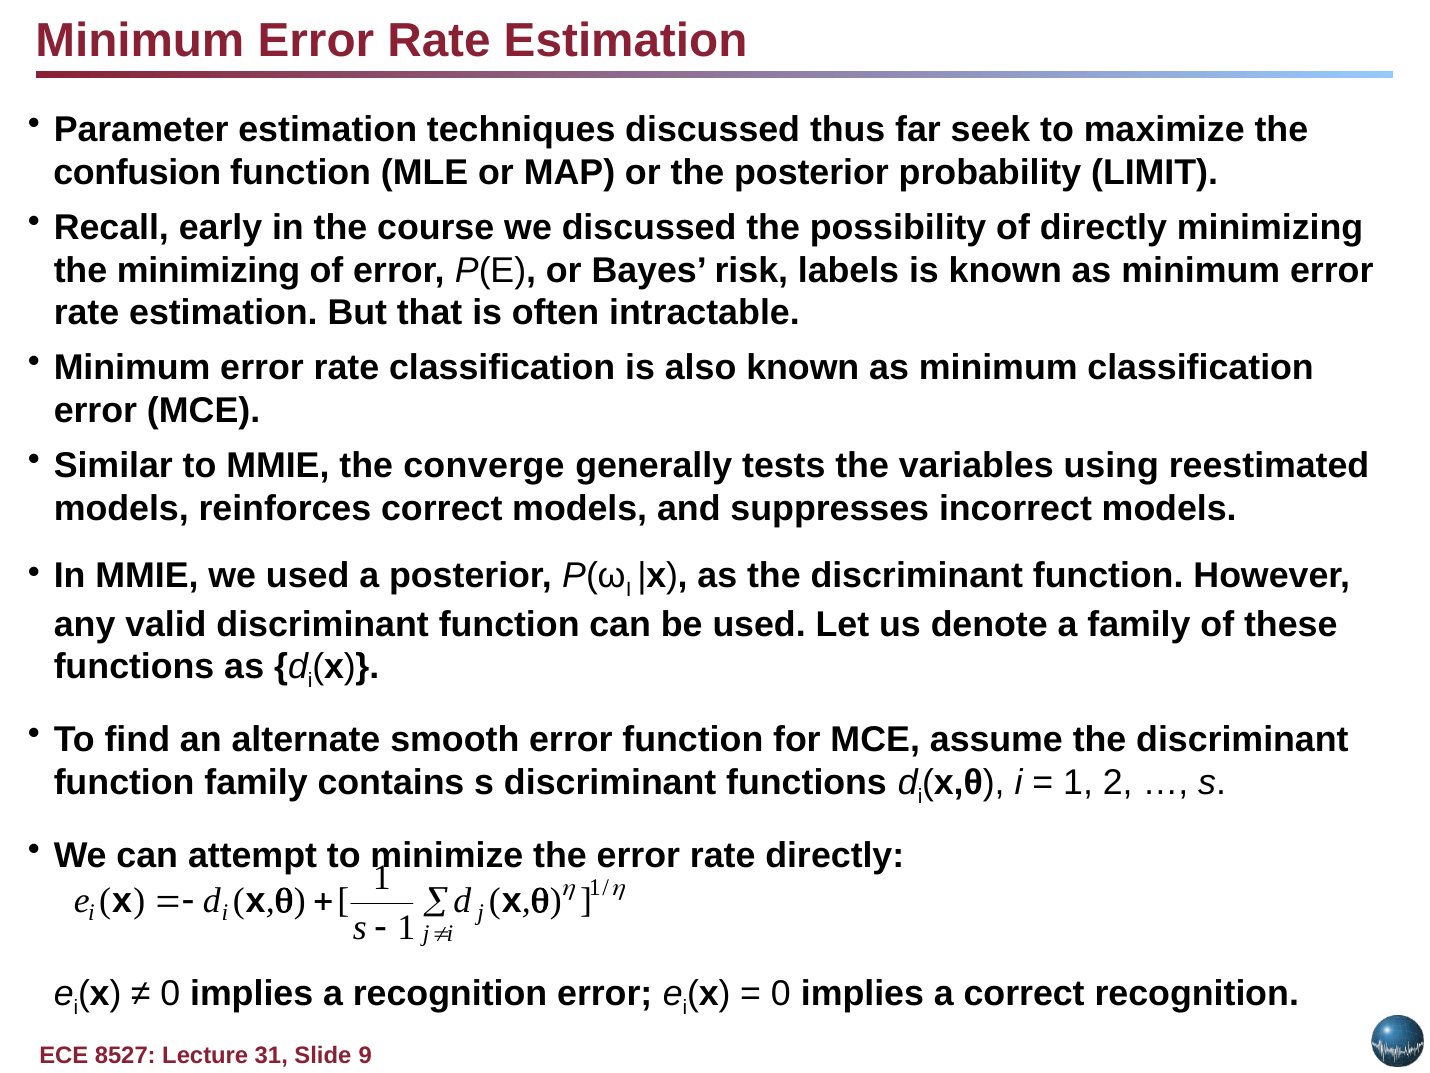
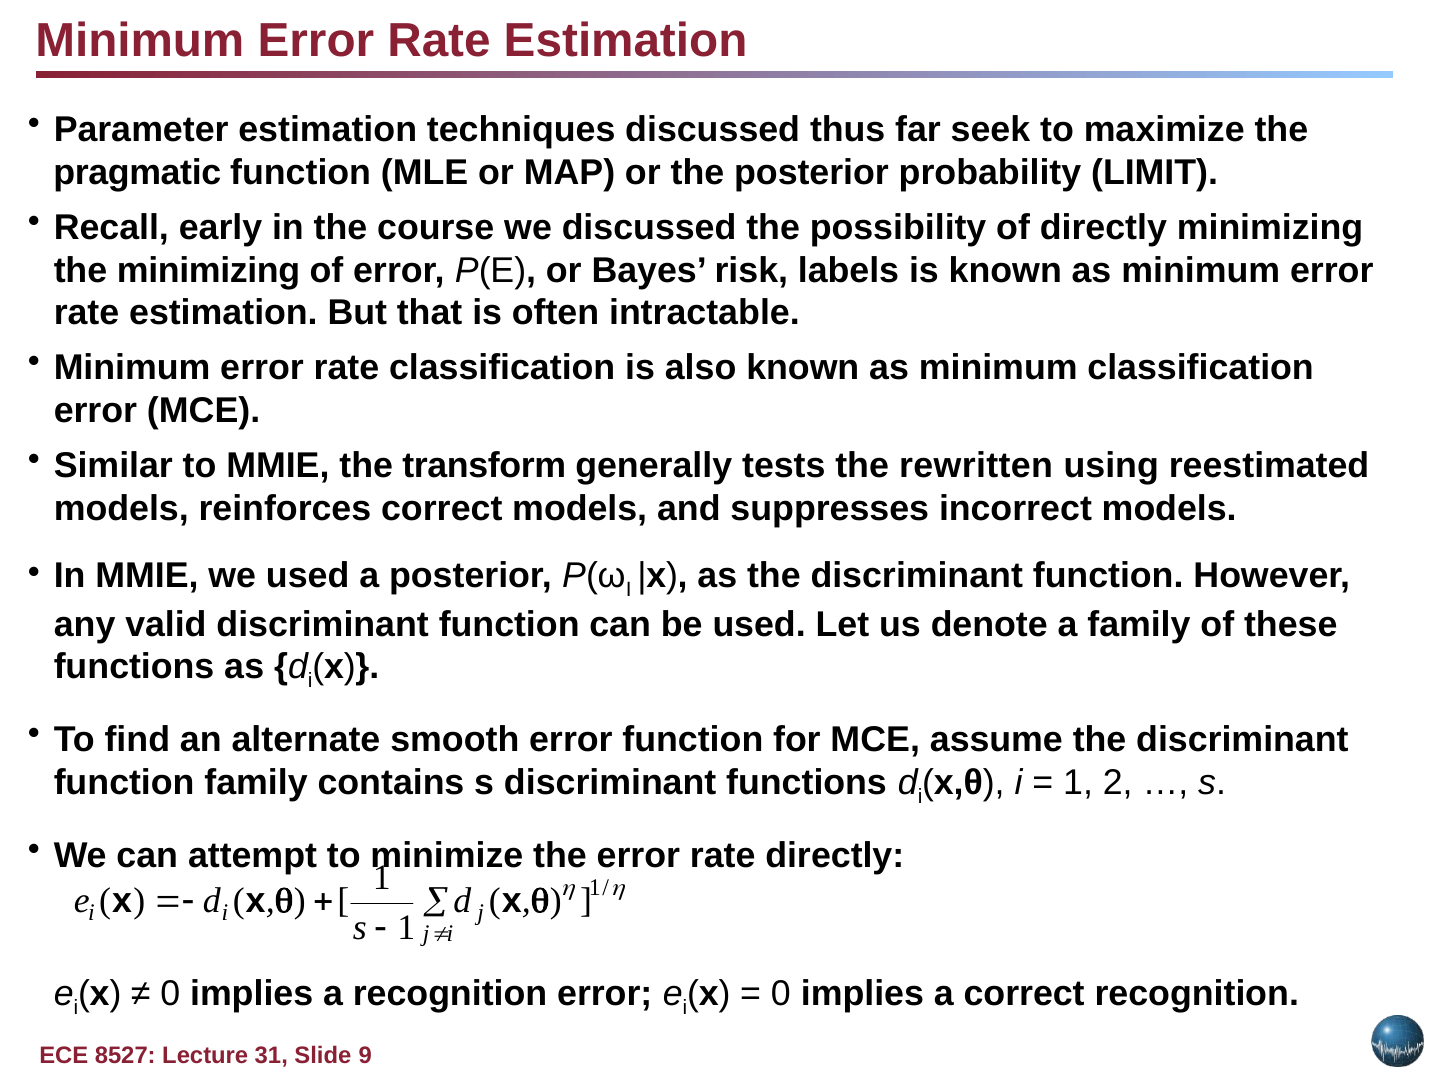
confusion: confusion -> pragmatic
converge: converge -> transform
variables: variables -> rewritten
